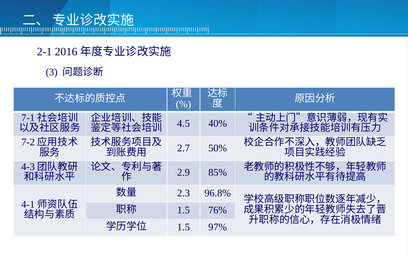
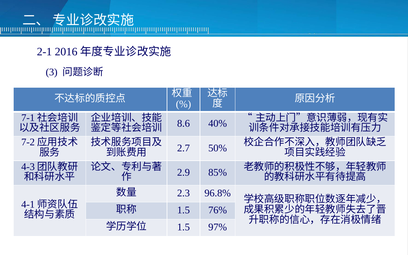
4.5: 4.5 -> 8.6
